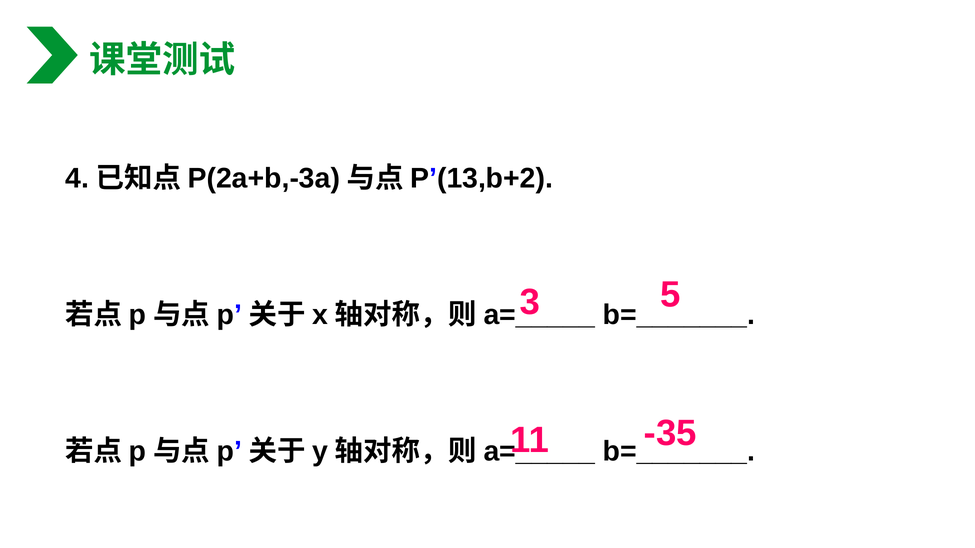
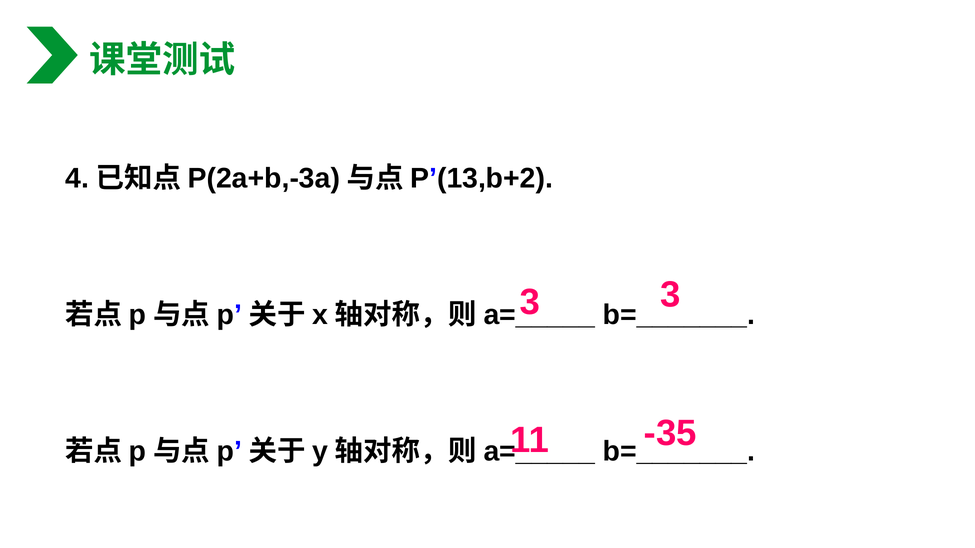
5 at (670, 295): 5 -> 3
